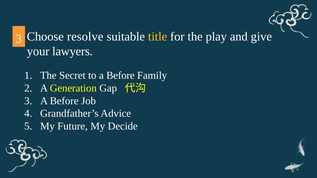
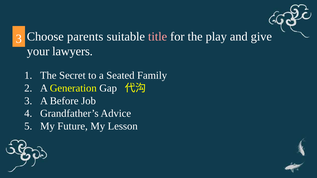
resolve: resolve -> parents
title colour: yellow -> pink
to a Before: Before -> Seated
Decide: Decide -> Lesson
